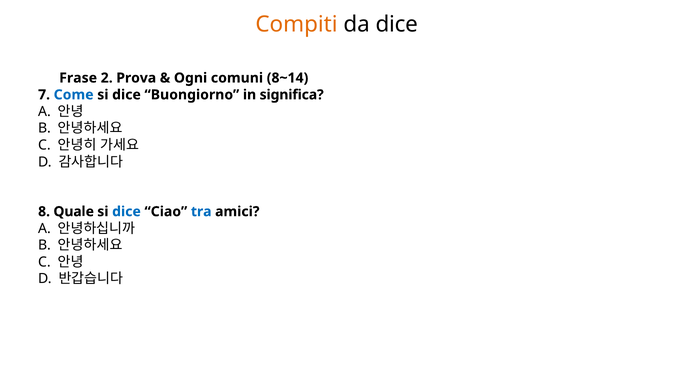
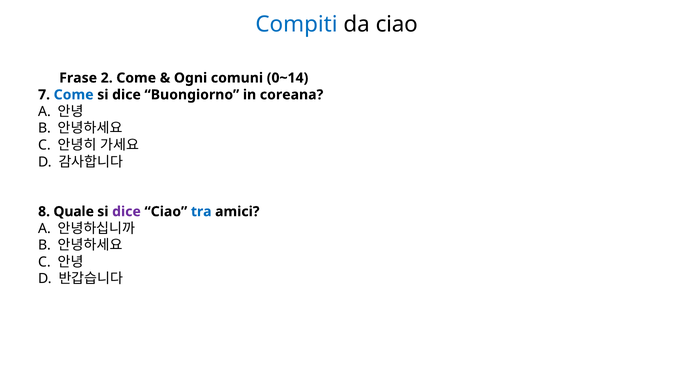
Compiti colour: orange -> blue
da dice: dice -> ciao
2 Prova: Prova -> Come
8~14: 8~14 -> 0~14
significa: significa -> coreana
dice at (126, 212) colour: blue -> purple
